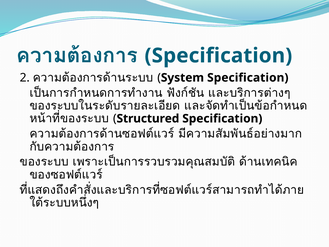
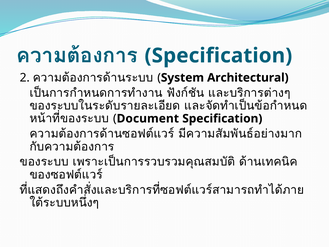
System Specification: Specification -> Architectural
Structured: Structured -> Document
